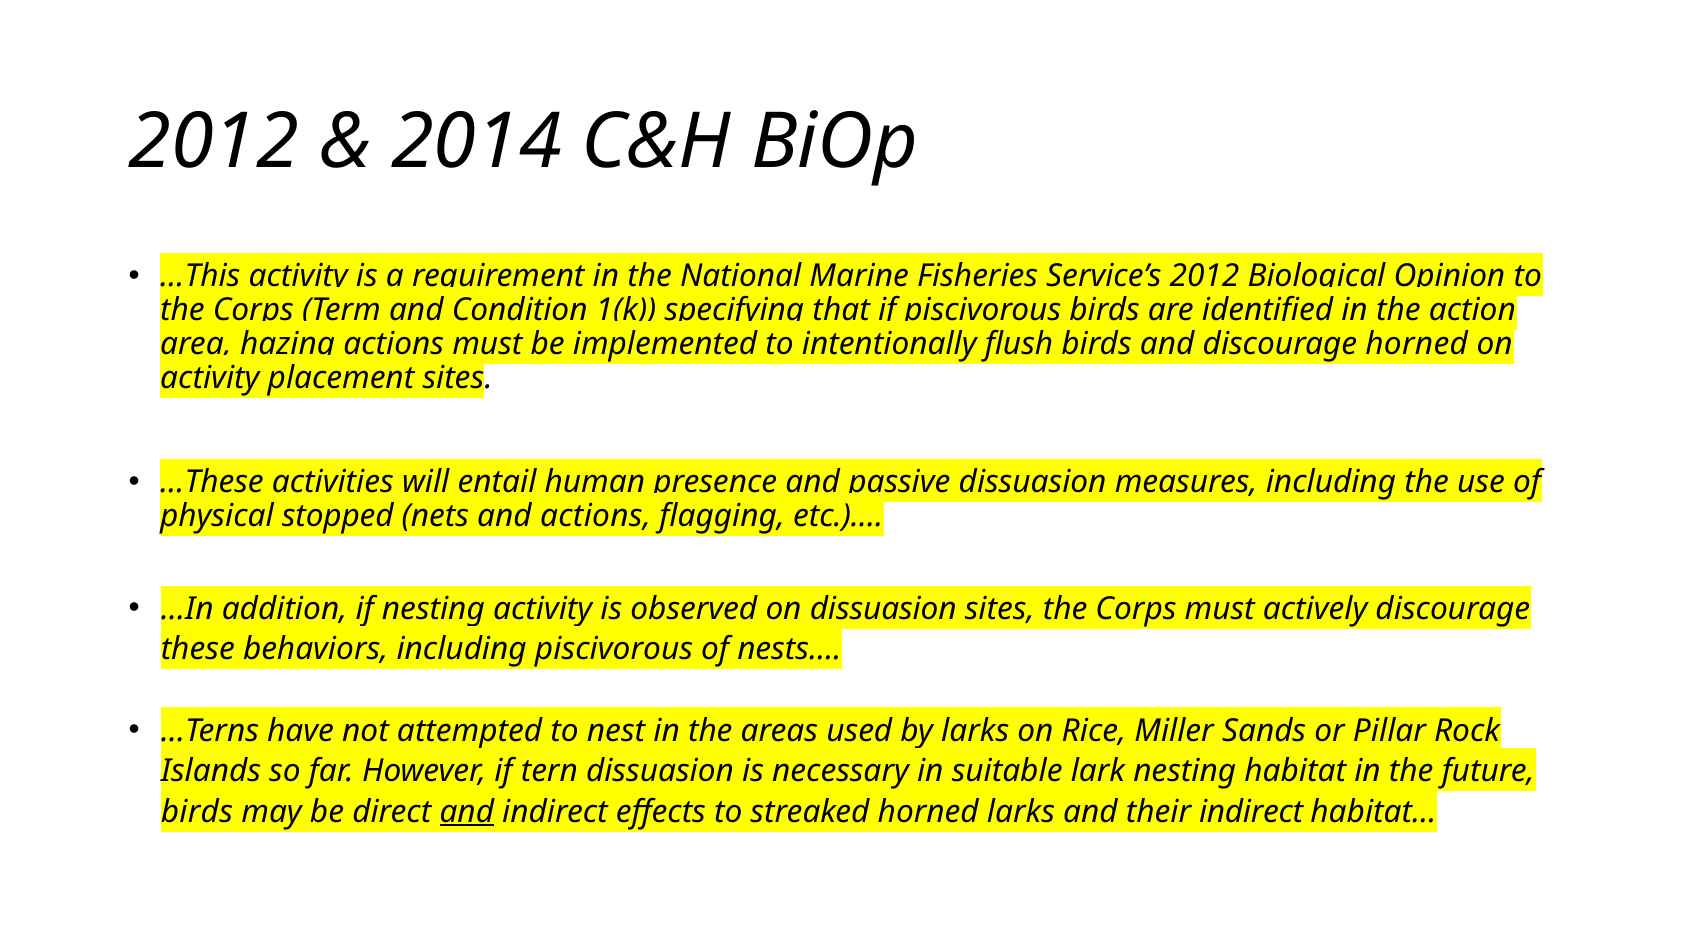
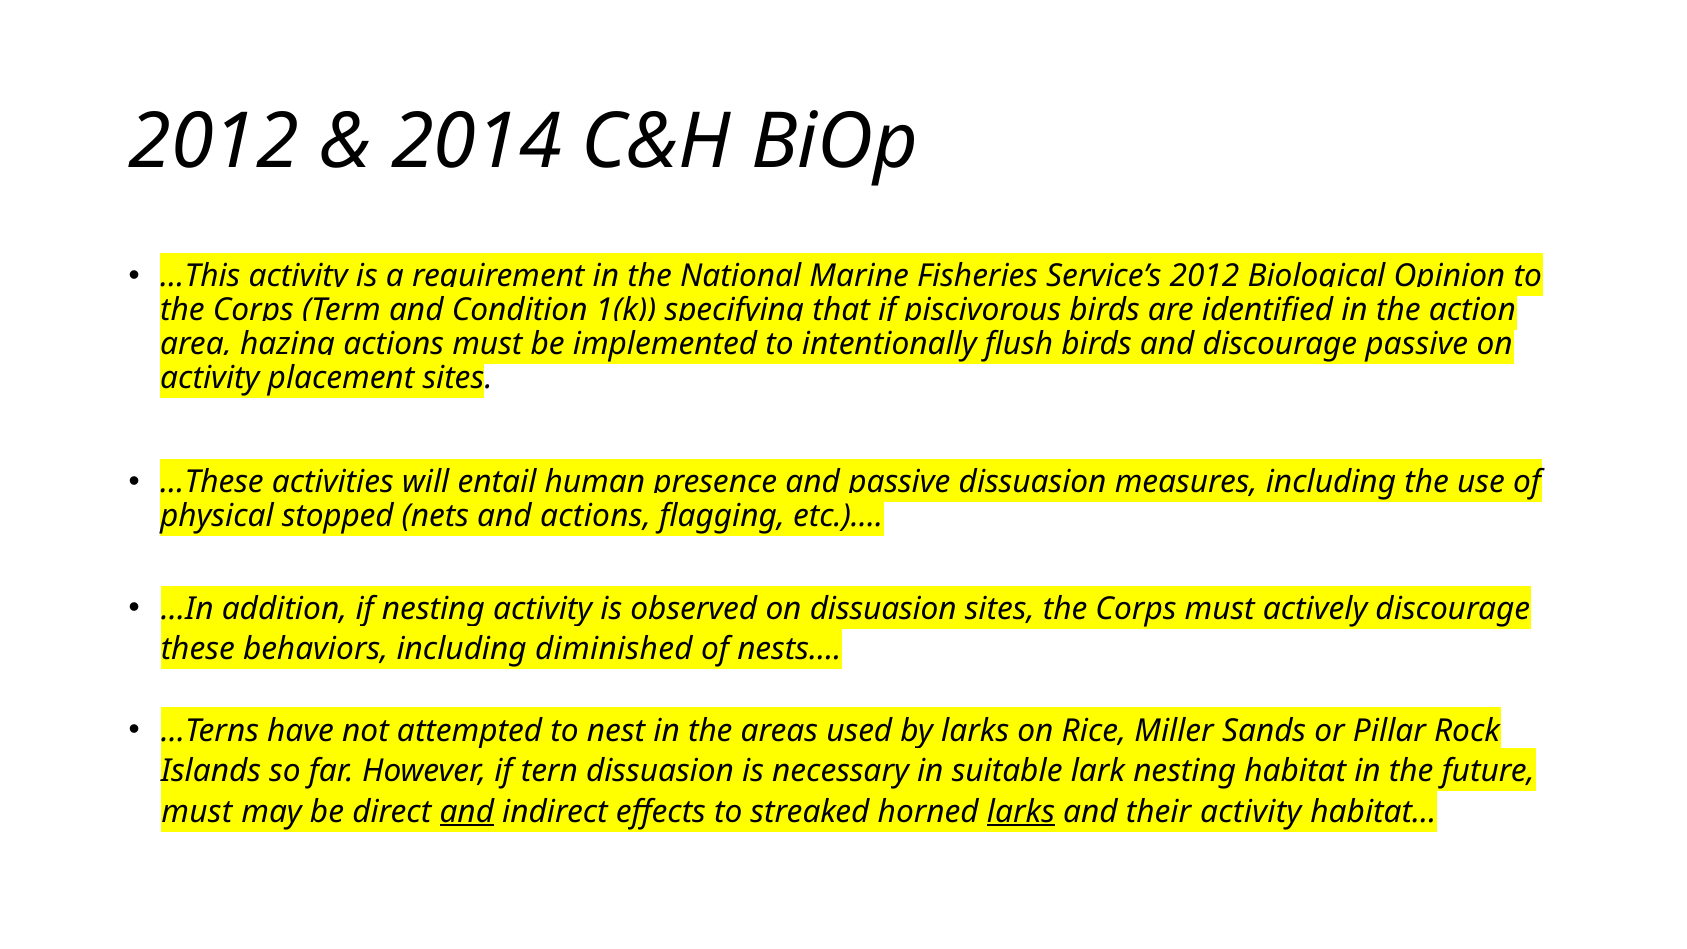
discourage horned: horned -> passive
including piscivorous: piscivorous -> diminished
birds at (197, 812): birds -> must
larks at (1021, 812) underline: none -> present
their indirect: indirect -> activity
